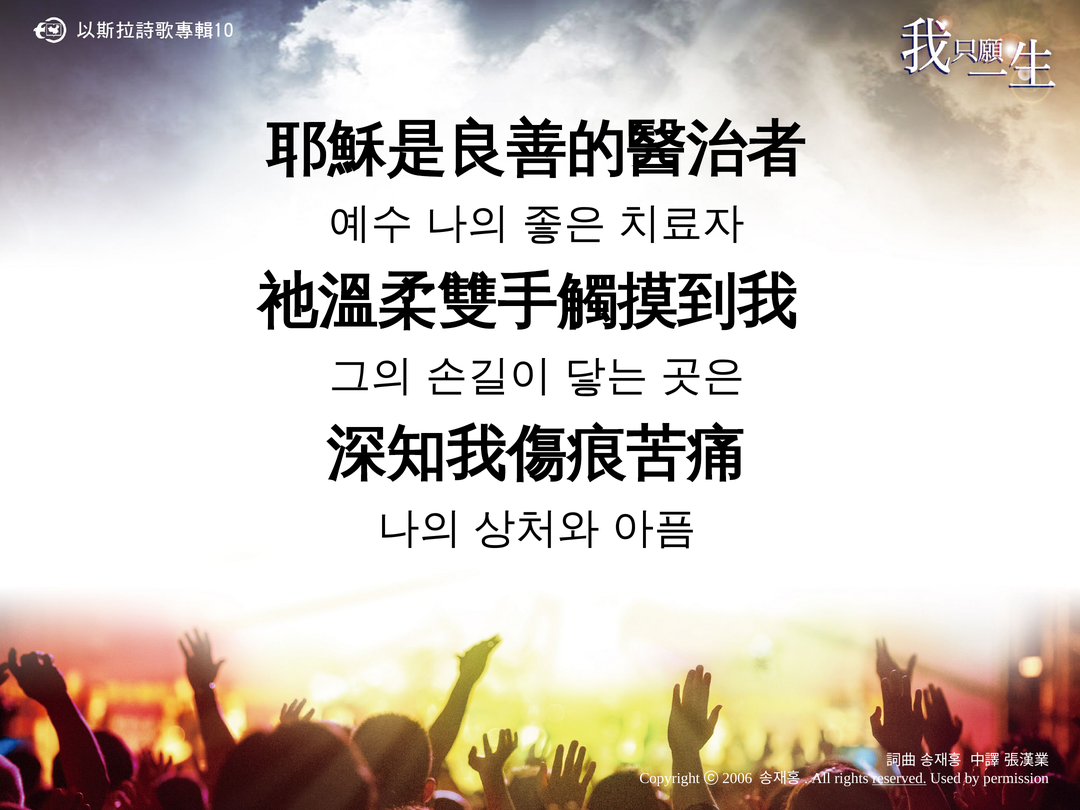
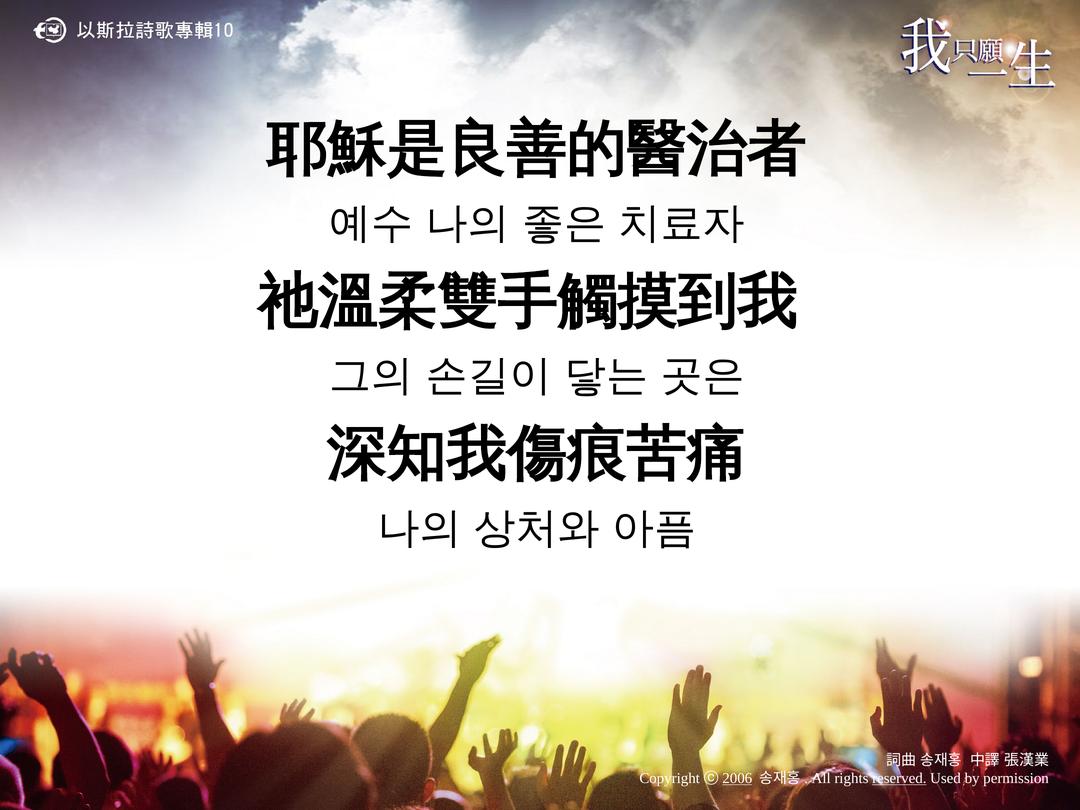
2006 underline: none -> present
